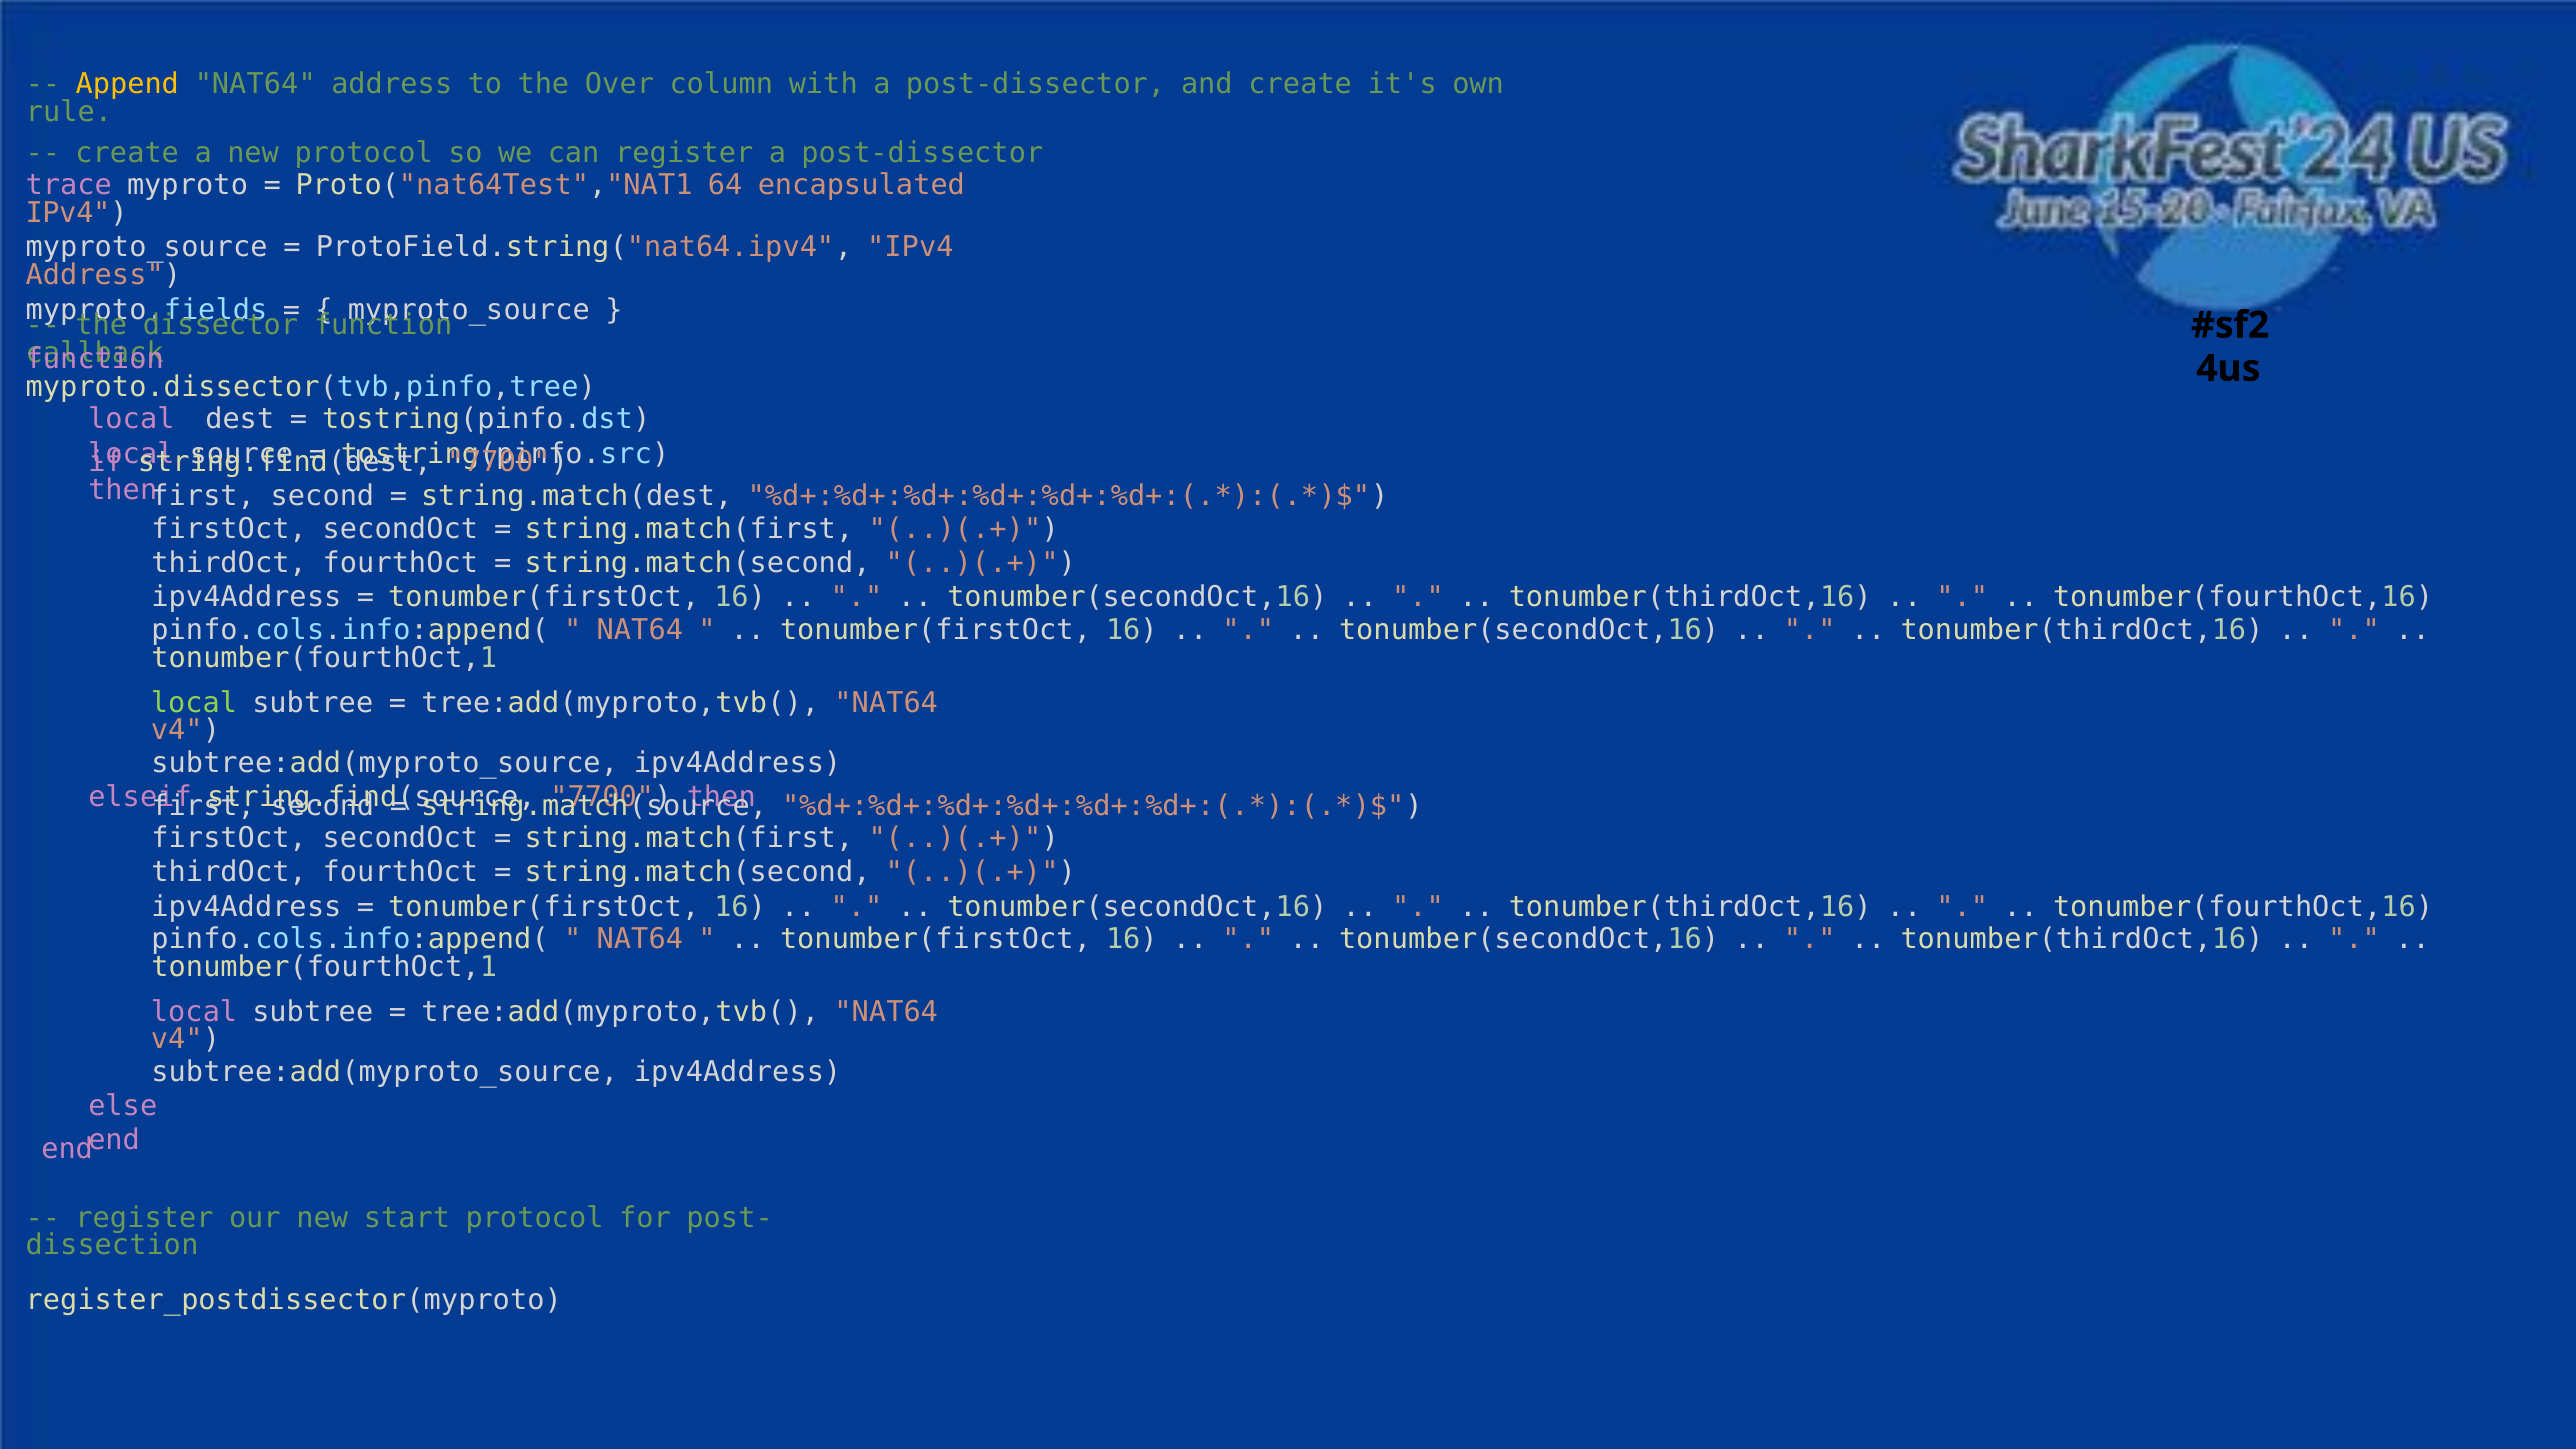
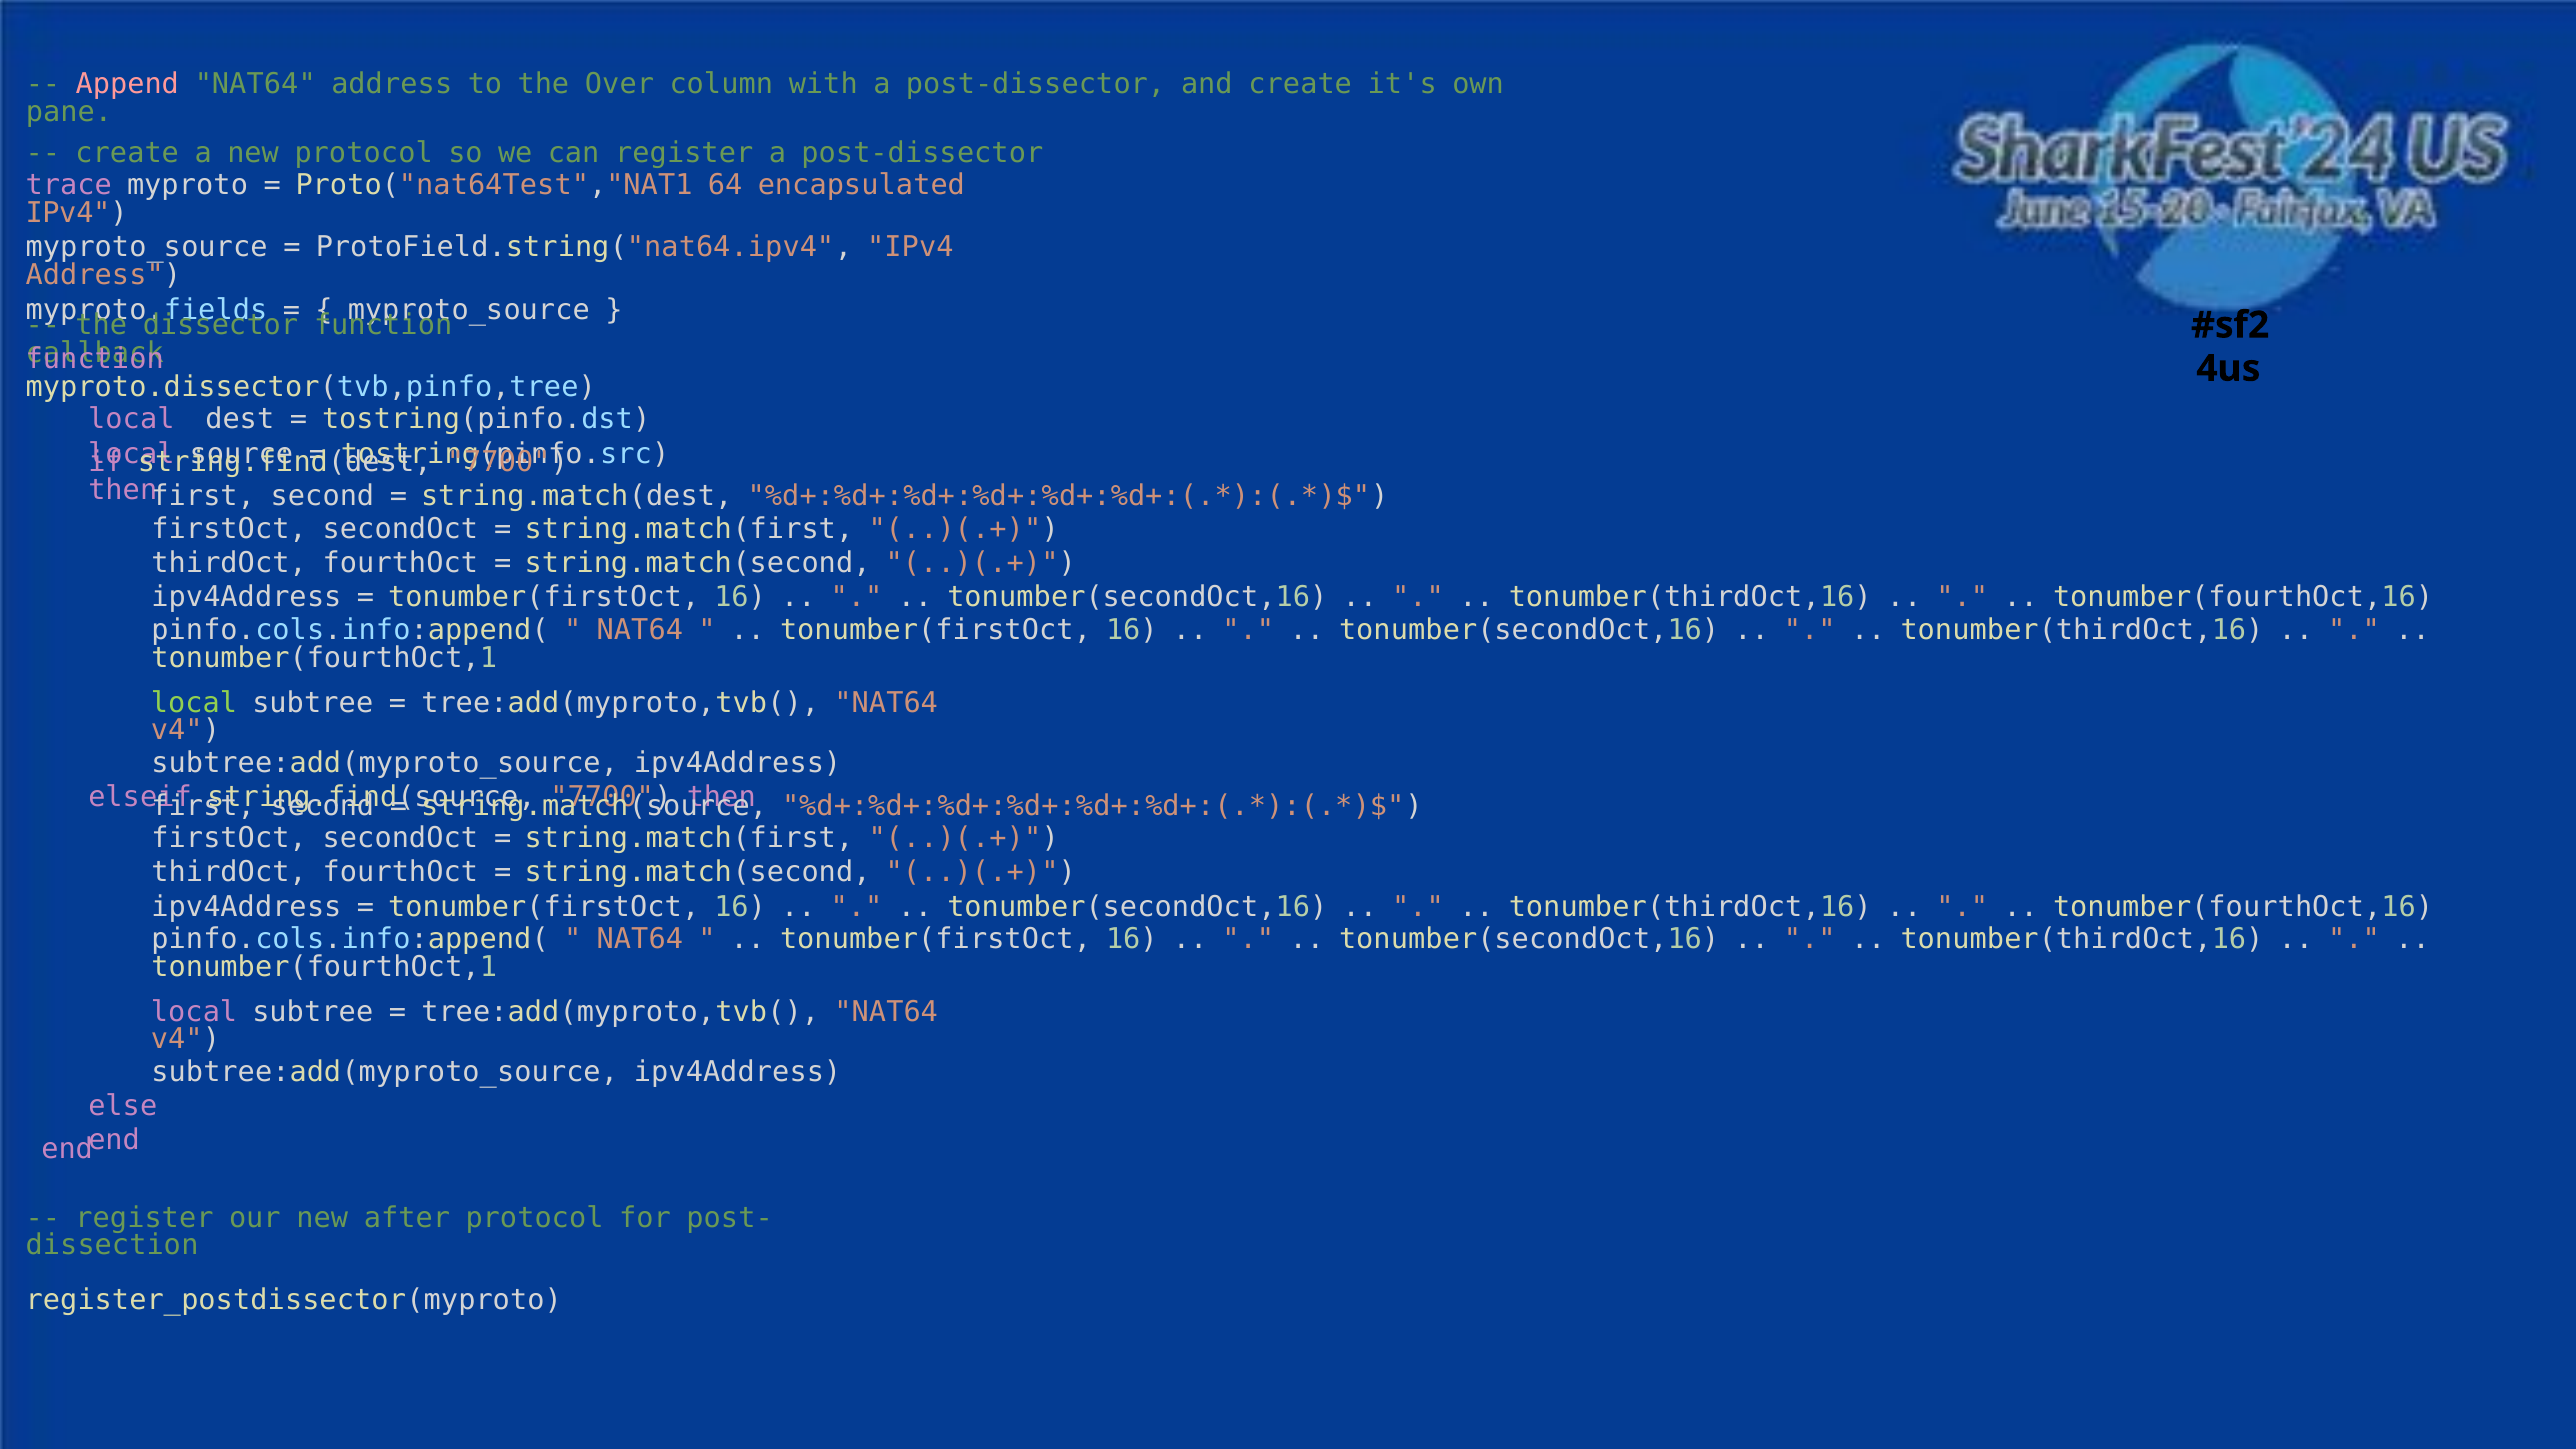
Append colour: yellow -> pink
rule: rule -> pane
start: start -> after
